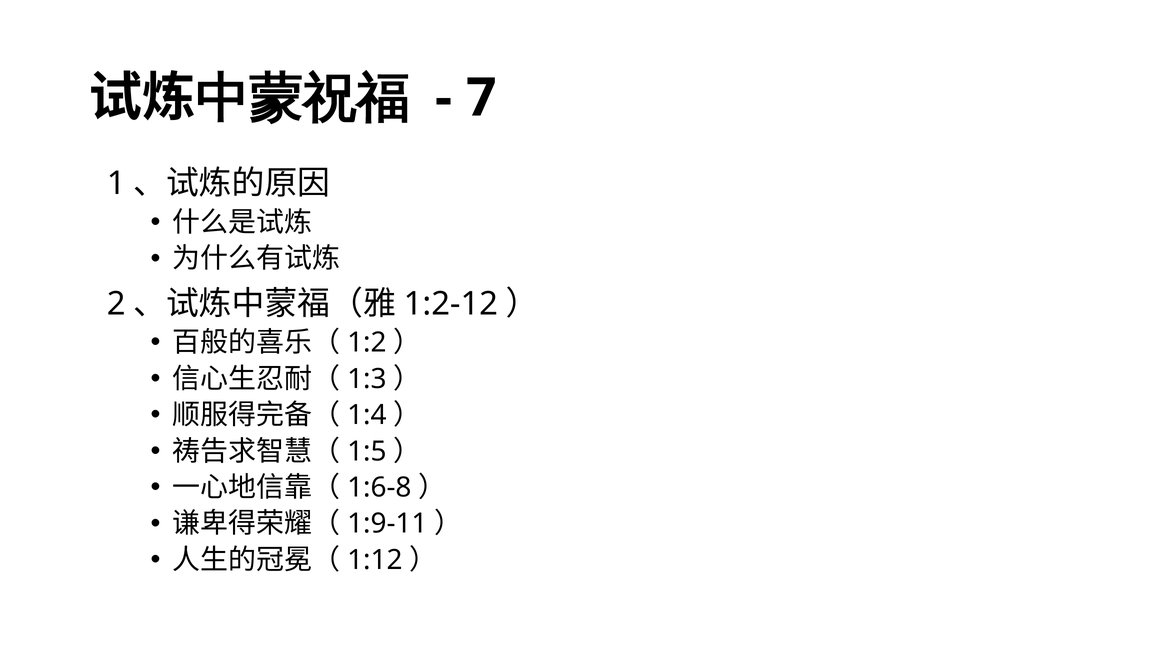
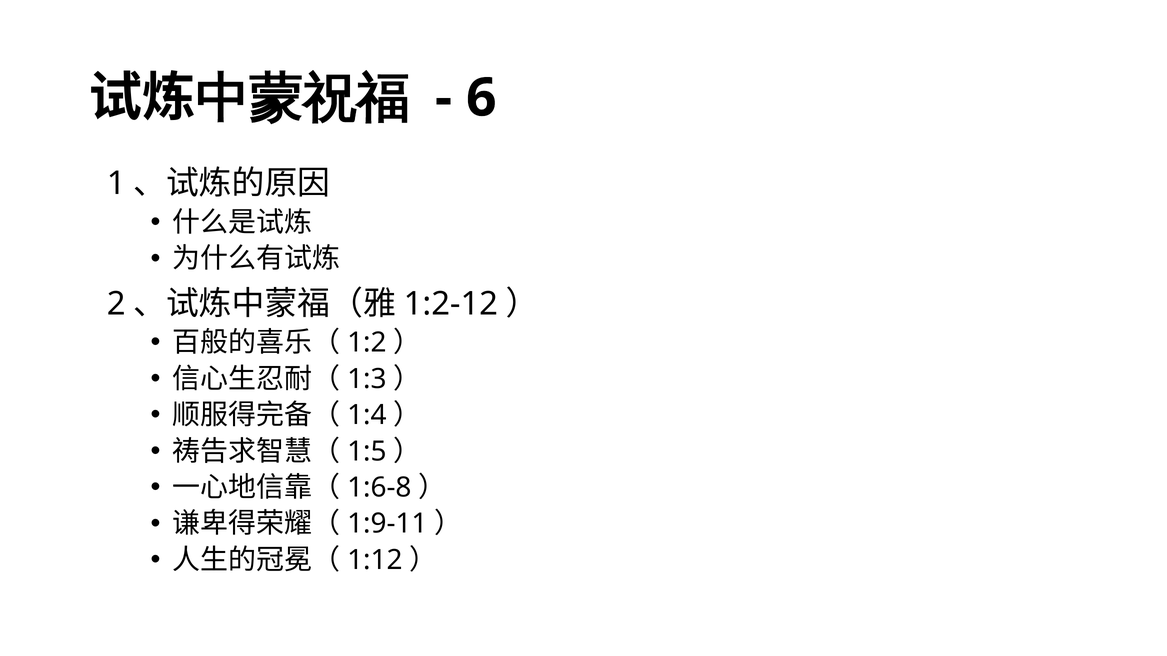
7: 7 -> 6
